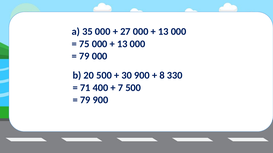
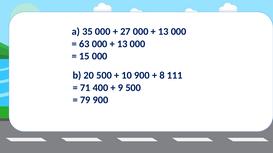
75: 75 -> 63
79 at (84, 56): 79 -> 15
30: 30 -> 10
330: 330 -> 111
7: 7 -> 9
